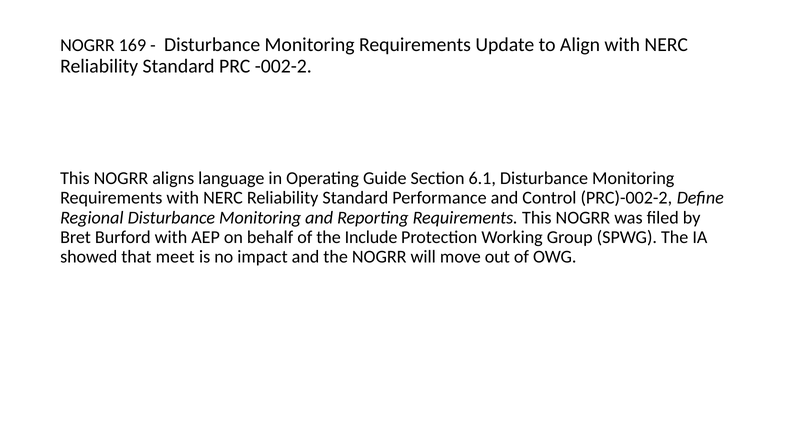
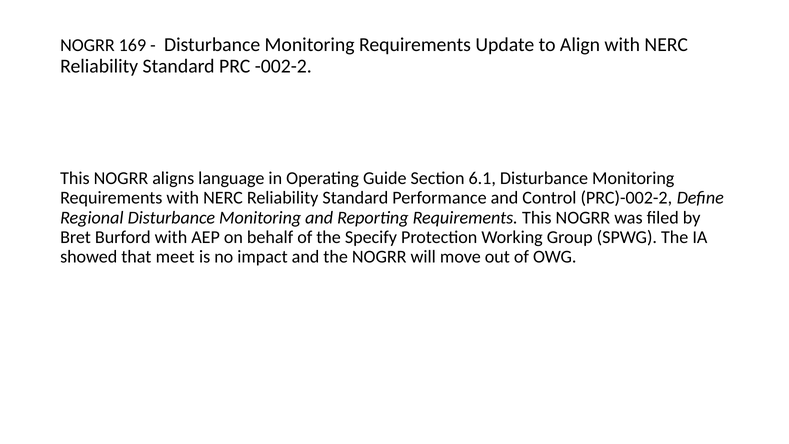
Include: Include -> Specify
